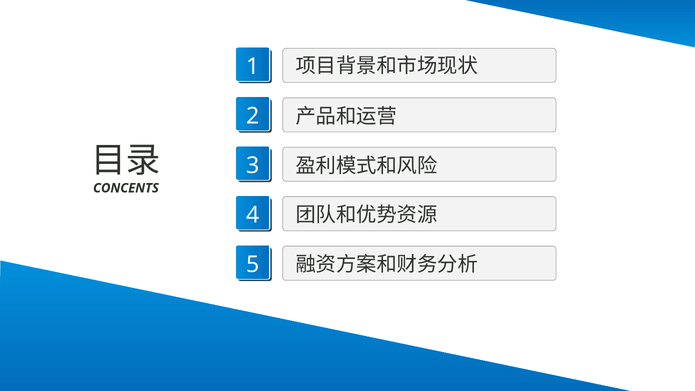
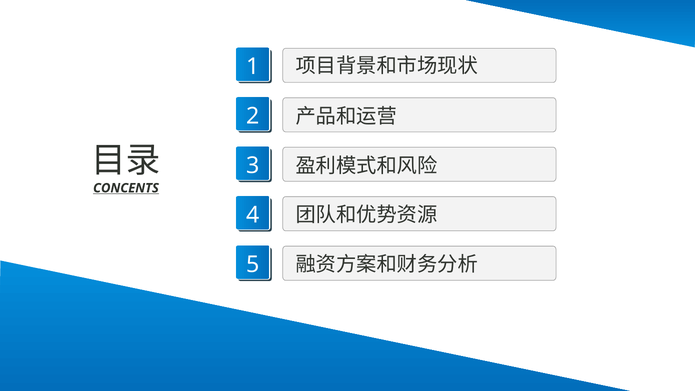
CONCENTS underline: none -> present
